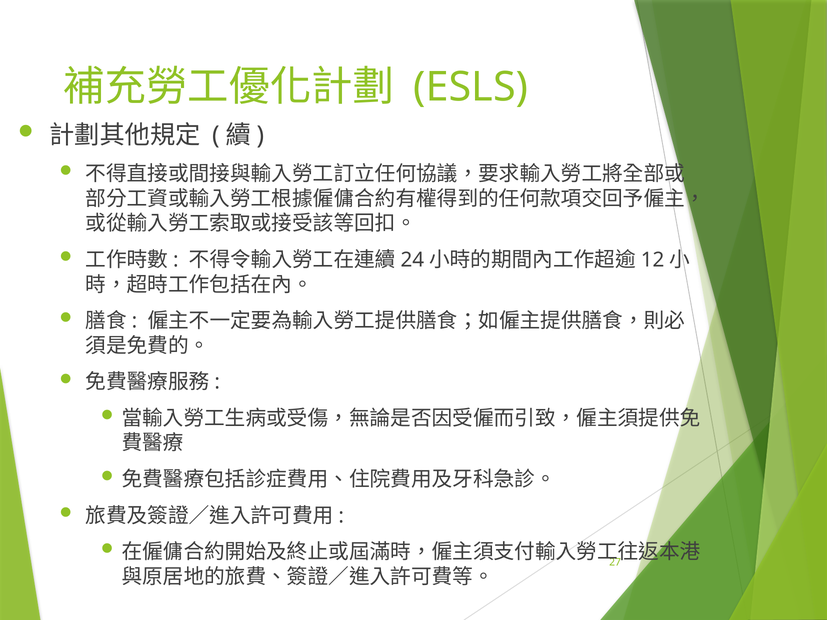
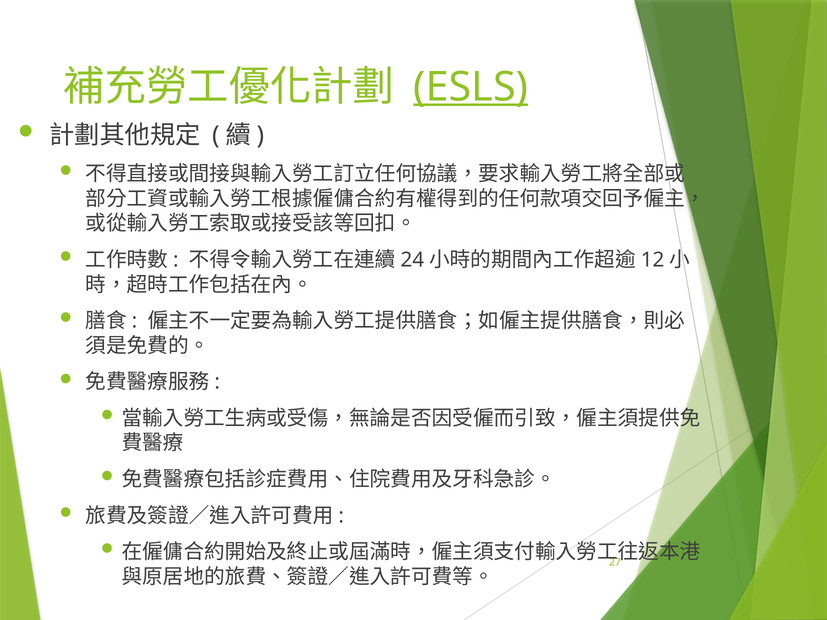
ESLS underline: none -> present
